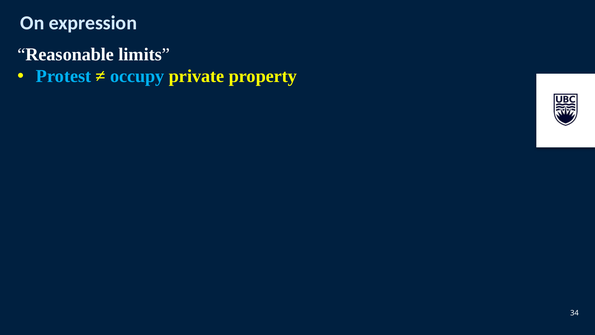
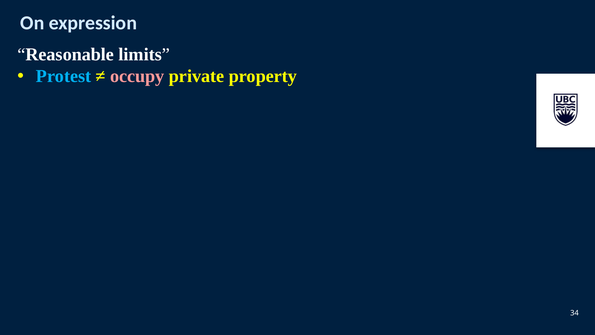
occupy colour: light blue -> pink
